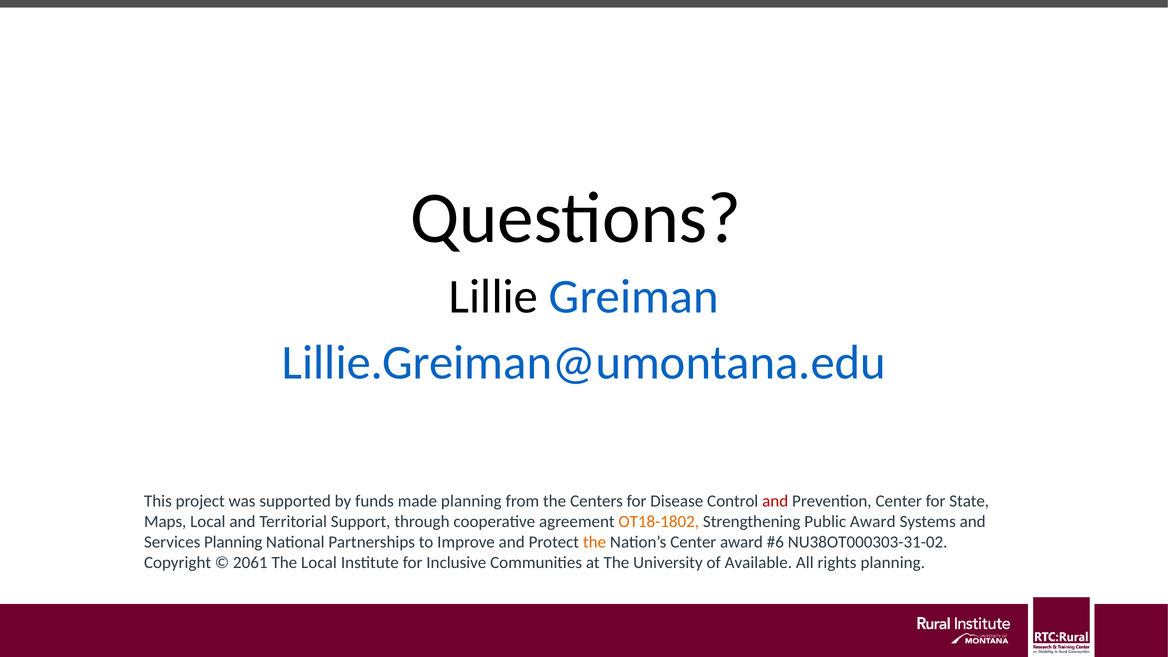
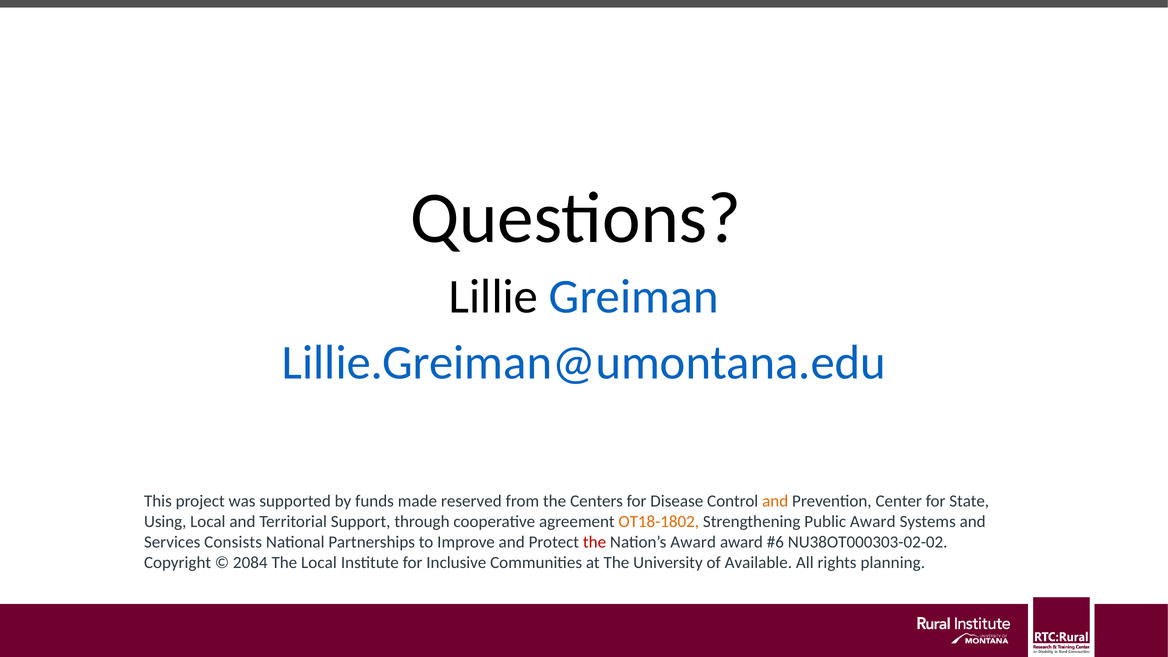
made planning: planning -> reserved
and at (775, 501) colour: red -> orange
Maps: Maps -> Using
Services Planning: Planning -> Consists
the at (595, 542) colour: orange -> red
Nation’s Center: Center -> Award
NU38OT000303-31-02: NU38OT000303-31-02 -> NU38OT000303-02-02
2061: 2061 -> 2084
